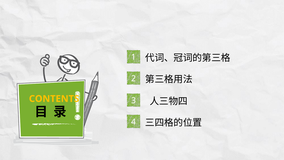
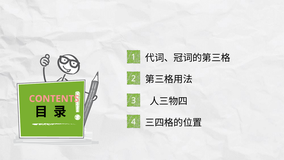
CONTENTS colour: yellow -> pink
